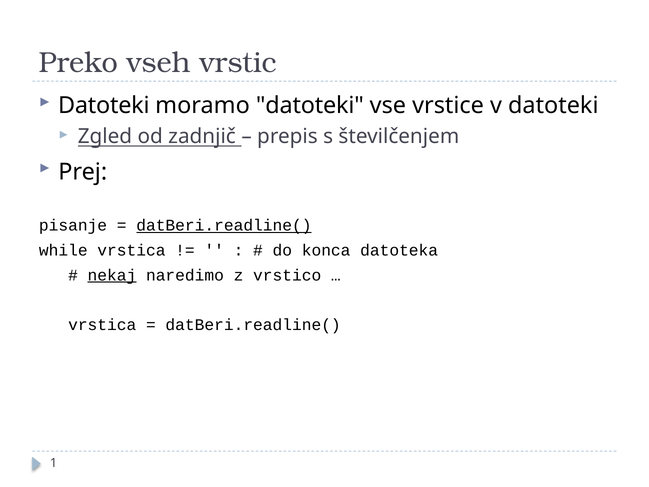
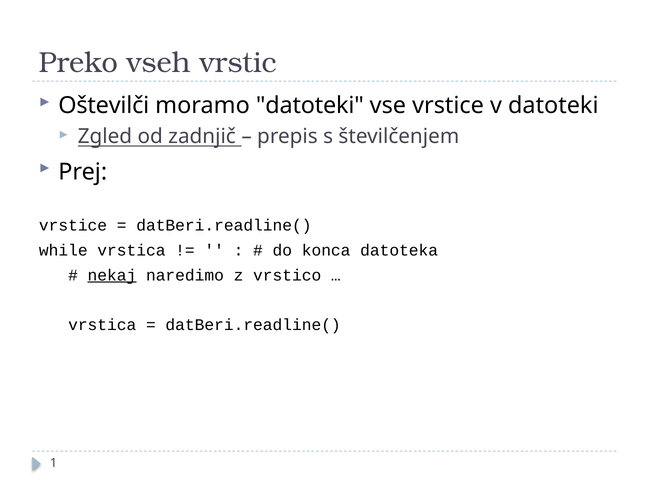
Datoteki at (104, 105): Datoteki -> Oštevilči
pisanje at (73, 225): pisanje -> vrstice
datBeri.readline( at (224, 225) underline: present -> none
